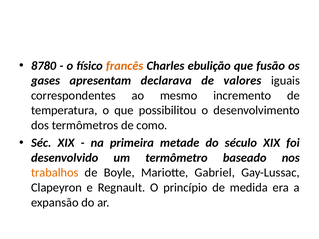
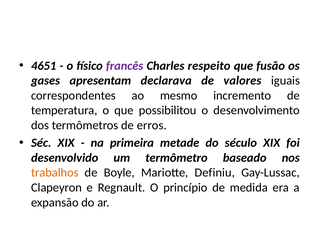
8780: 8780 -> 4651
francês colour: orange -> purple
ebulição: ebulição -> respeito
como: como -> erros
Gabriel: Gabriel -> Definiu
